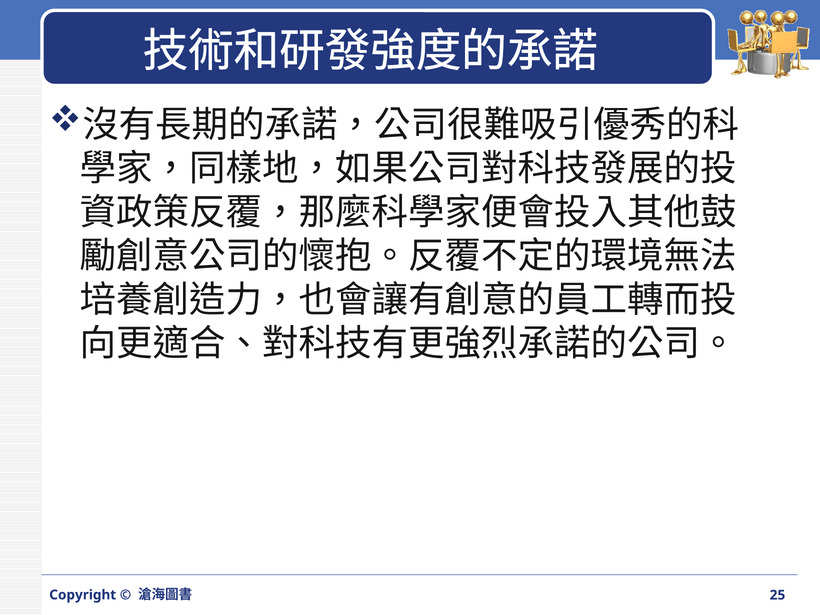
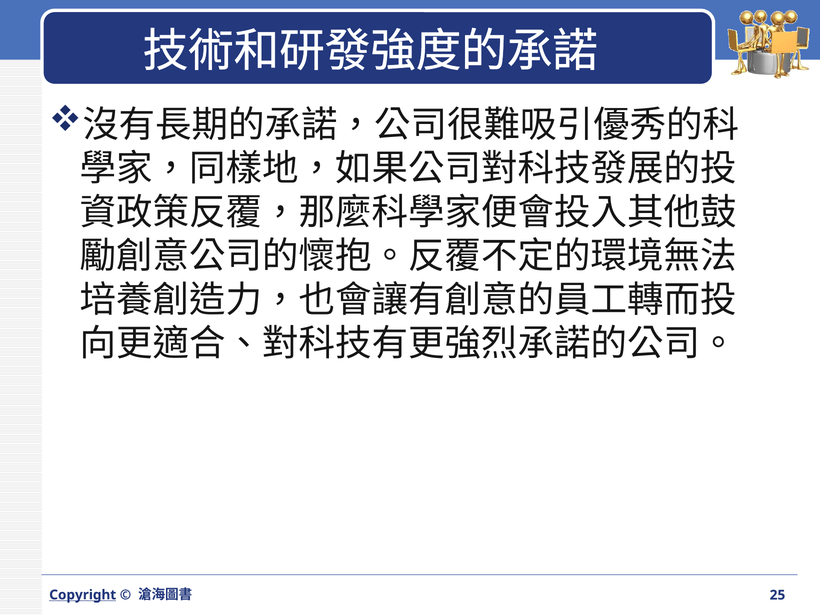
Copyright underline: none -> present
